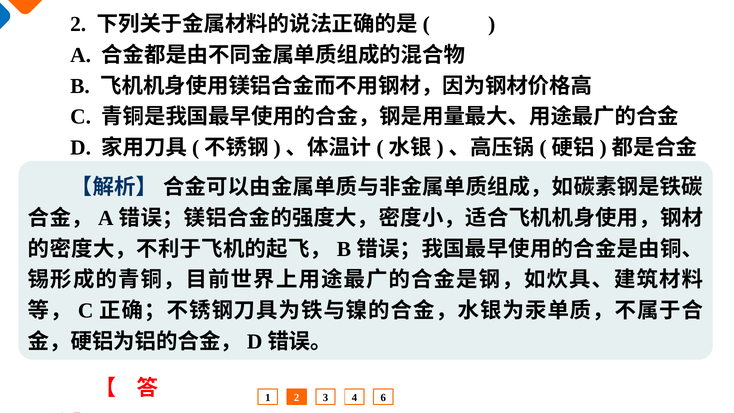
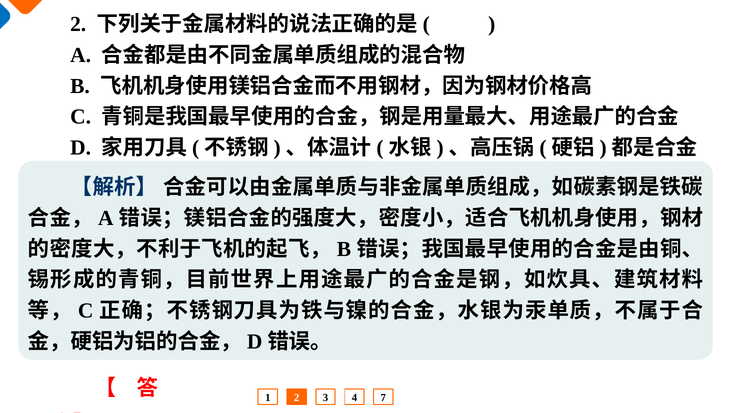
6: 6 -> 7
